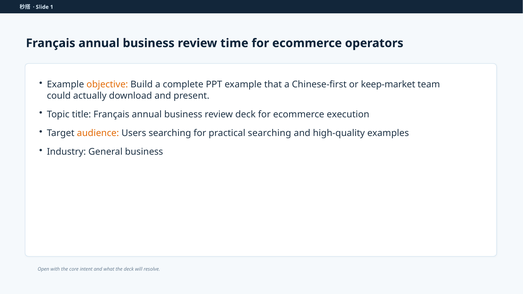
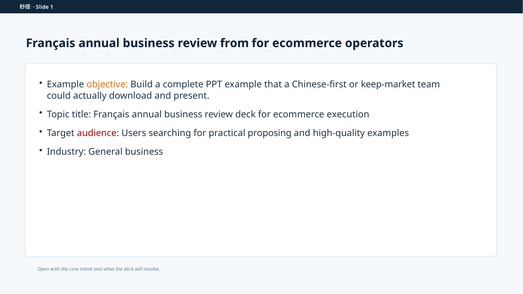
time: time -> from
audience colour: orange -> red
practical searching: searching -> proposing
